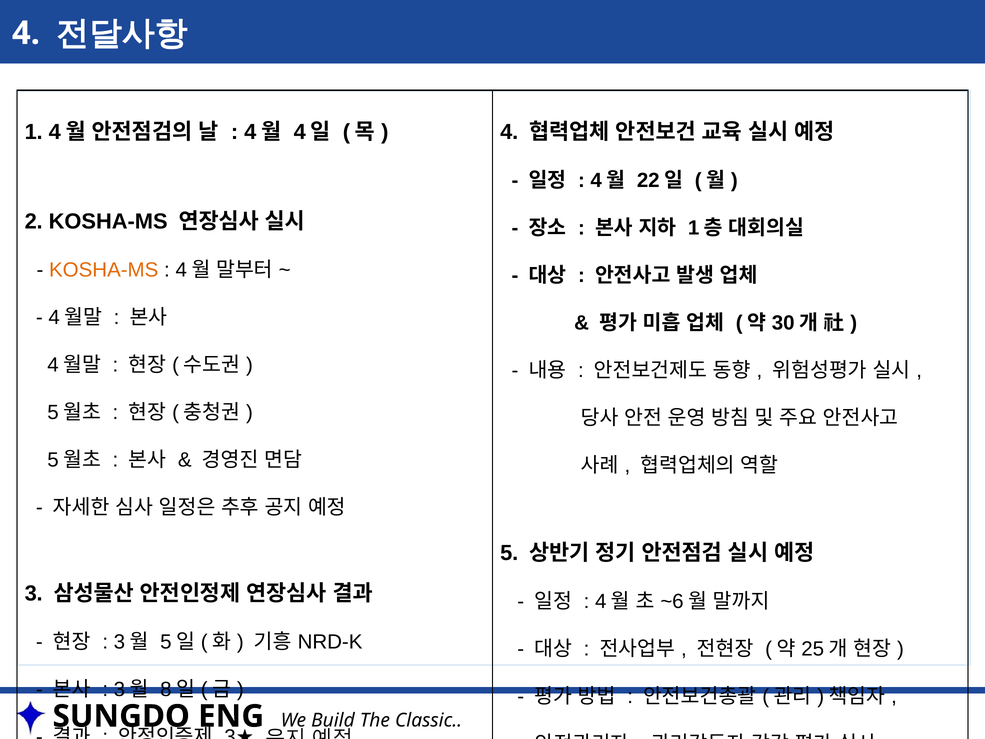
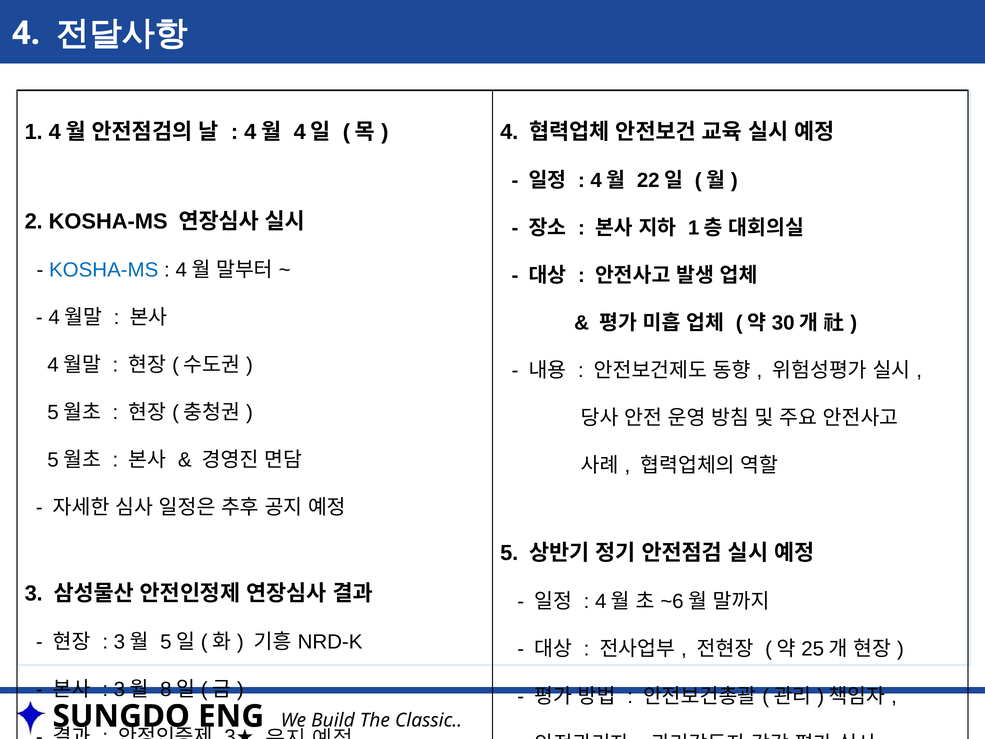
KOSHA-MS at (104, 270) colour: orange -> blue
